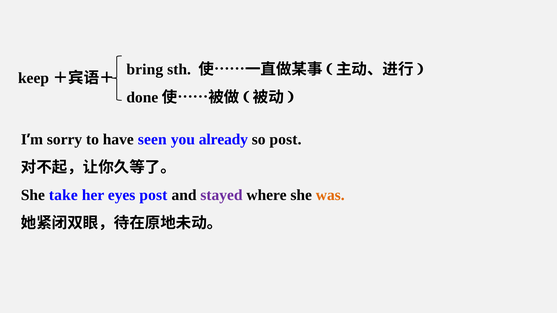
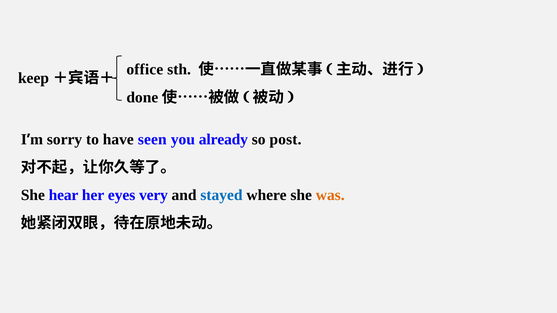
bring: bring -> office
take: take -> hear
eyes post: post -> very
stayed colour: purple -> blue
